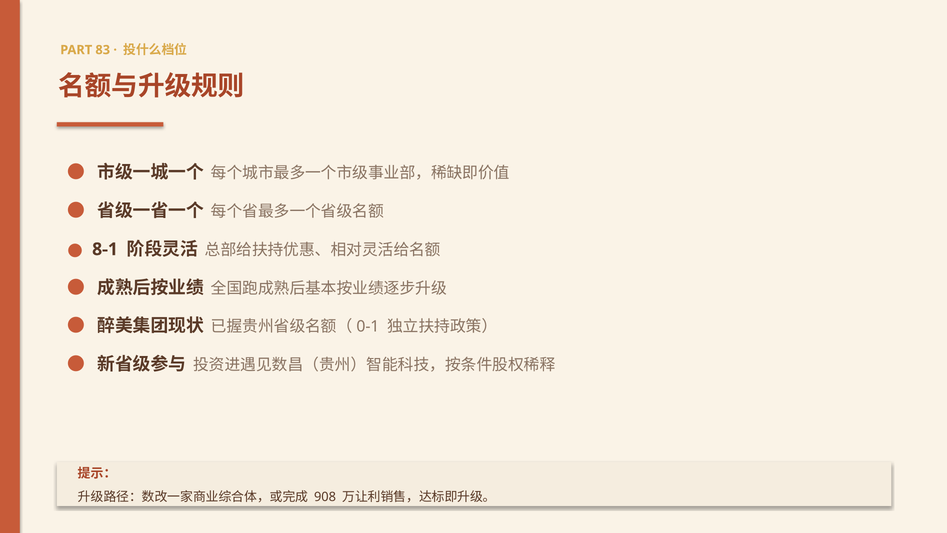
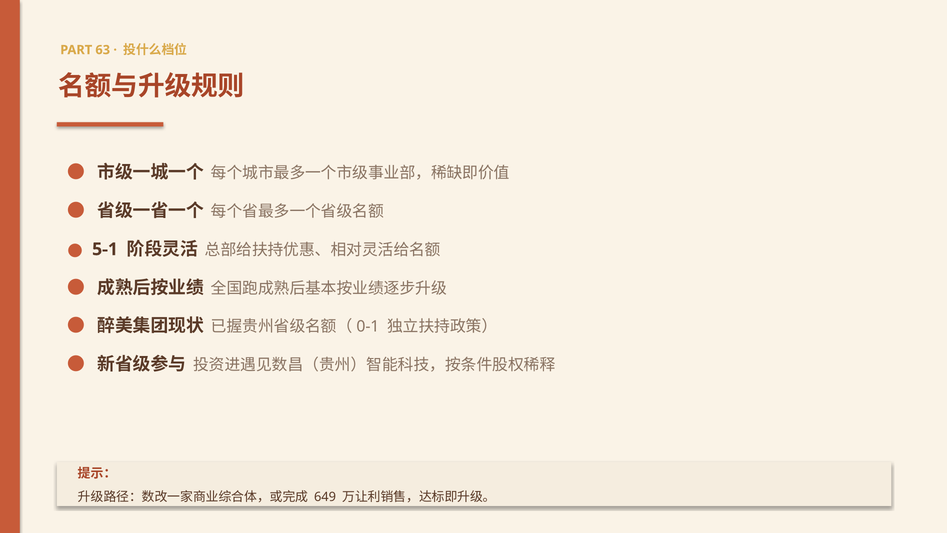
83: 83 -> 63
8-1: 8-1 -> 5-1
908: 908 -> 649
